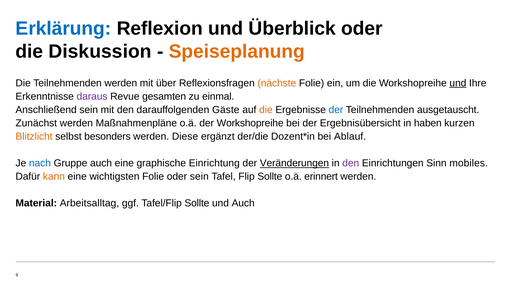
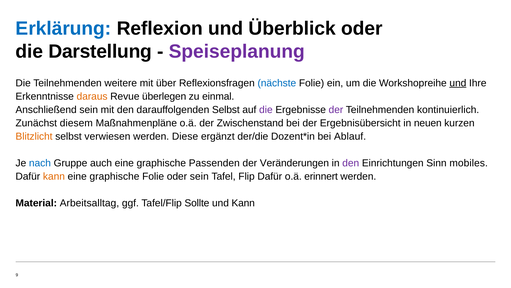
Diskussion: Diskussion -> Darstellung
Speiseplanung colour: orange -> purple
Teilnehmenden werden: werden -> weitere
nächste colour: orange -> blue
daraus colour: purple -> orange
gesamten: gesamten -> überlegen
darauffolgenden Gäste: Gäste -> Selbst
die at (266, 110) colour: orange -> purple
der at (336, 110) colour: blue -> purple
ausgetauscht: ausgetauscht -> kontinuierlich
Zunächst werden: werden -> diesem
der Workshopreihe: Workshopreihe -> Zwischenstand
haben: haben -> neuen
besonders: besonders -> verwiesen
Einrichtung: Einrichtung -> Passenden
Veränderungen underline: present -> none
wichtigsten at (114, 176): wichtigsten -> graphische
Flip Sollte: Sollte -> Dafür
und Auch: Auch -> Kann
